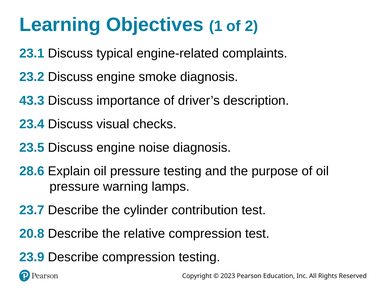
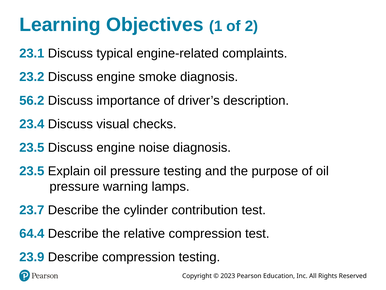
43.3: 43.3 -> 56.2
28.6 at (32, 171): 28.6 -> 23.5
20.8: 20.8 -> 64.4
